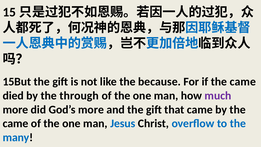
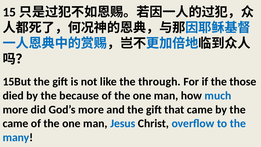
because: because -> through
if the came: came -> those
through: through -> because
much colour: purple -> blue
